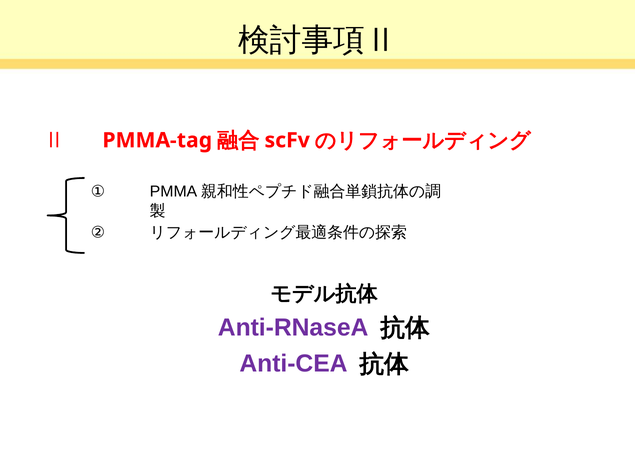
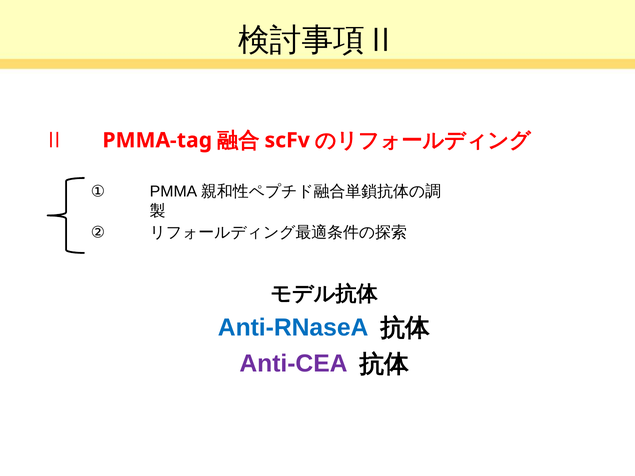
Anti-RNaseA colour: purple -> blue
